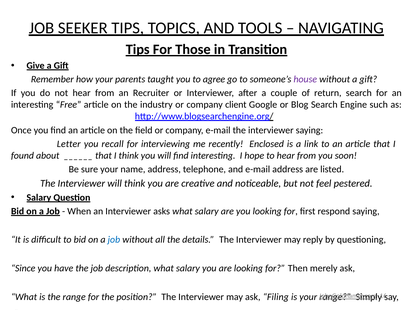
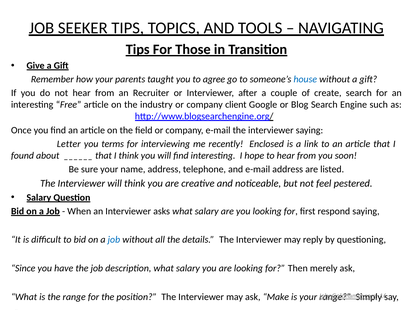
house colour: purple -> blue
return: return -> create
recall: recall -> terms
Filing: Filing -> Make
